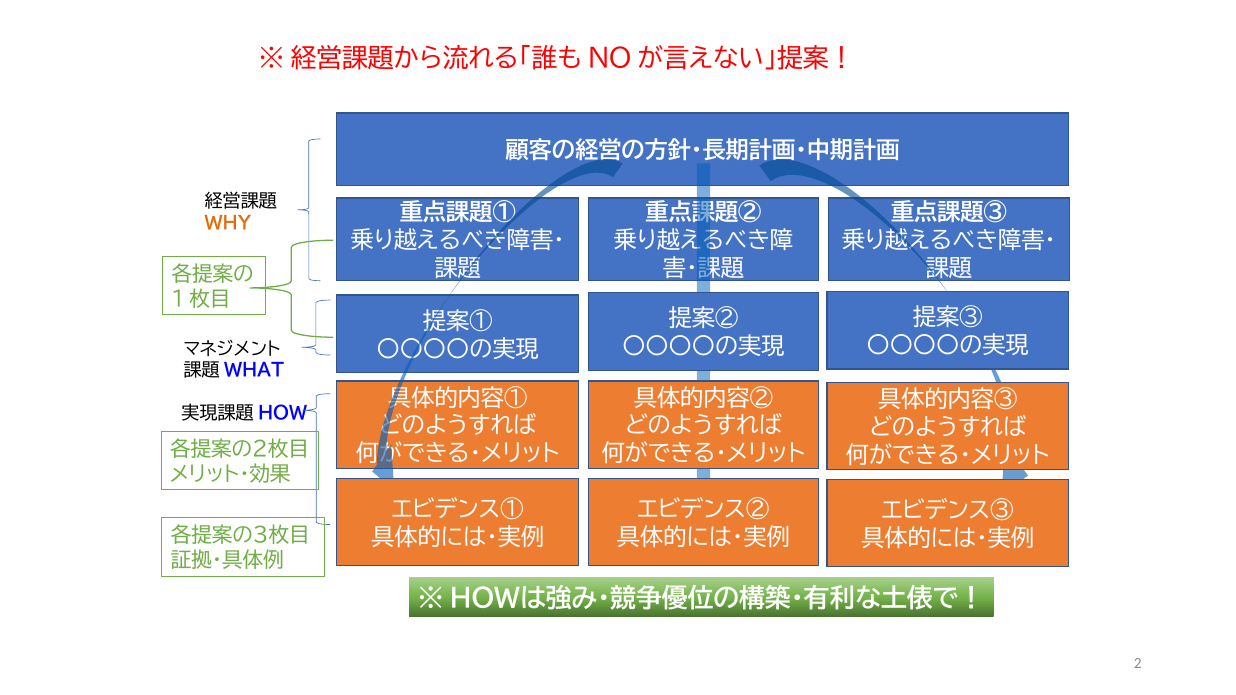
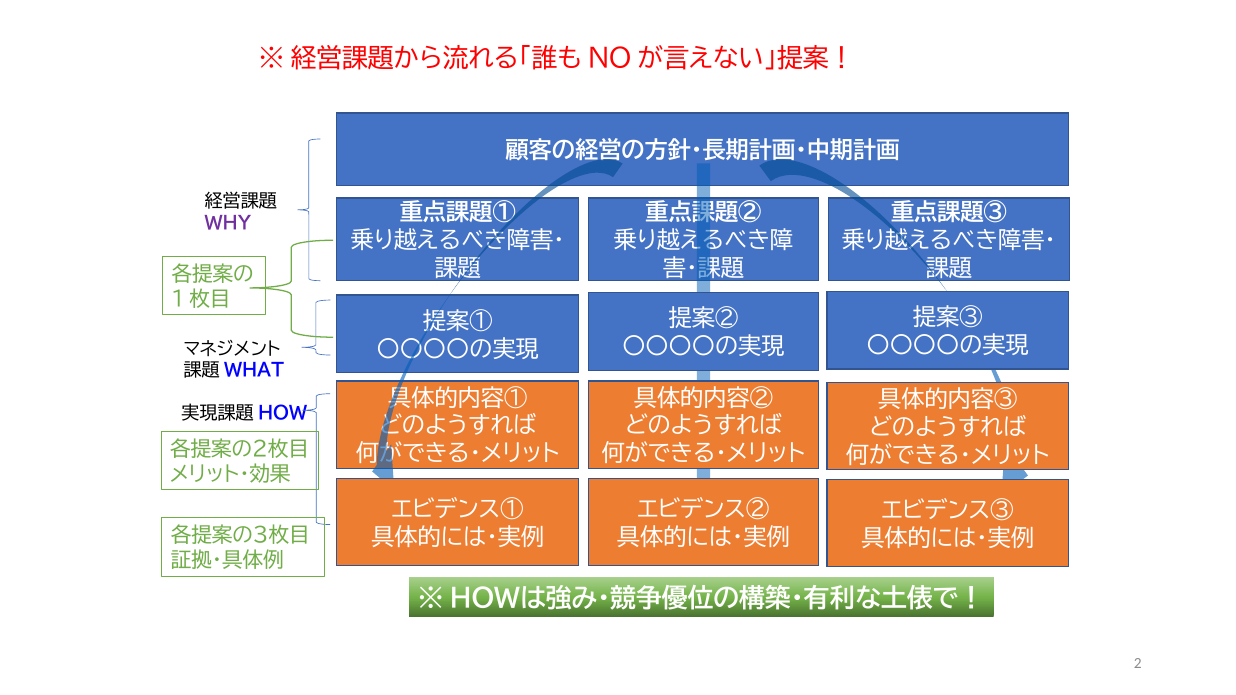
WHY colour: orange -> purple
